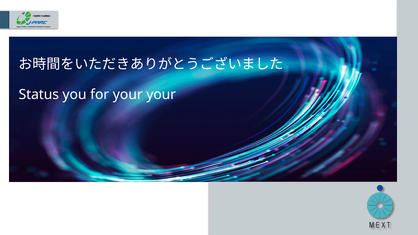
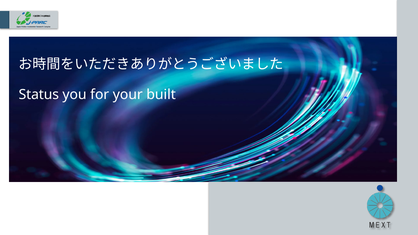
your your: your -> built
